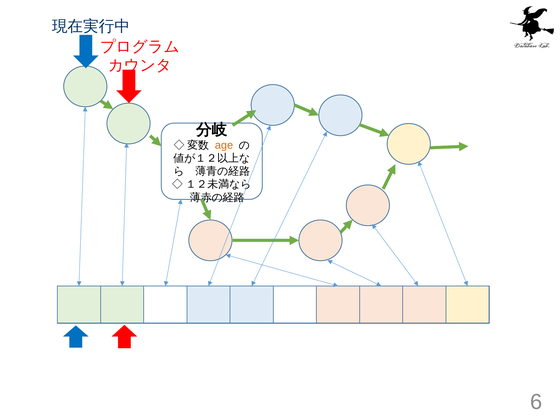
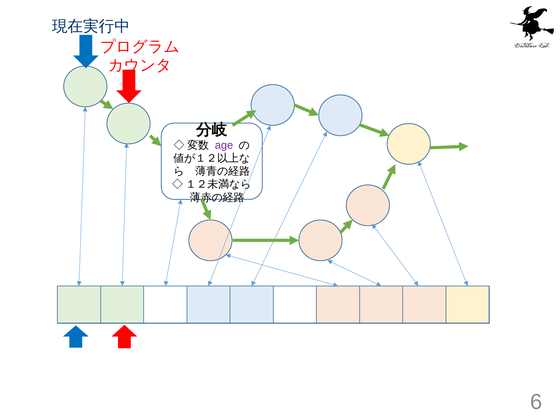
age colour: orange -> purple
